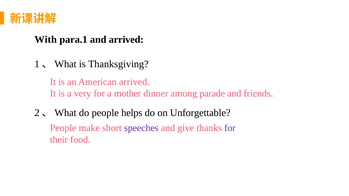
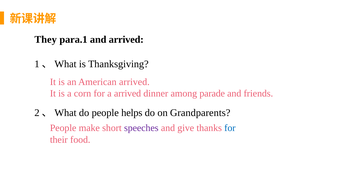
With: With -> They
very: very -> corn
a mother: mother -> arrived
Unforgettable: Unforgettable -> Grandparents
for at (230, 128) colour: purple -> blue
